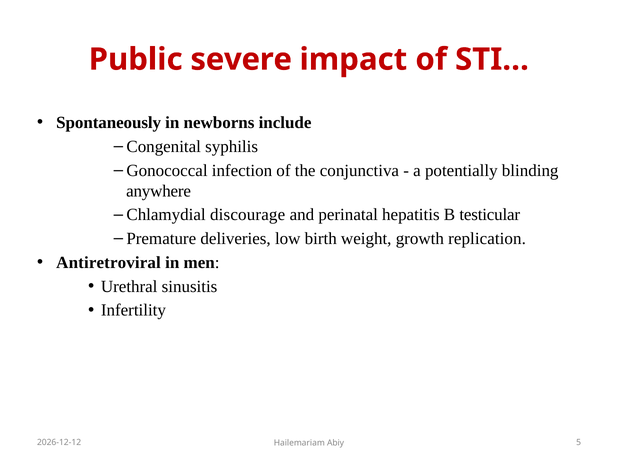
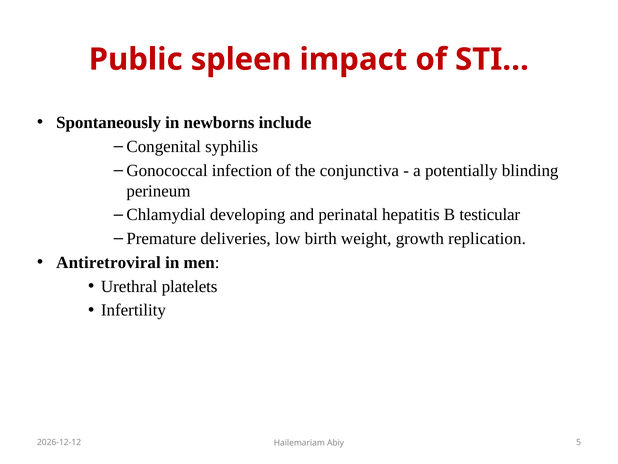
severe: severe -> spleen
anywhere: anywhere -> perineum
discourage: discourage -> developing
sinusitis: sinusitis -> platelets
